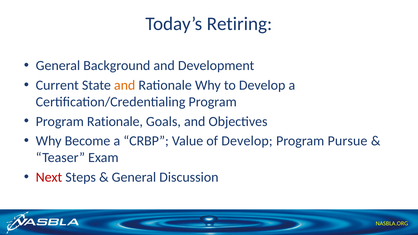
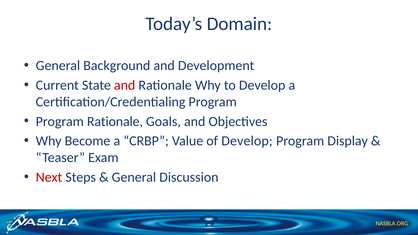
Retiring: Retiring -> Domain
and at (125, 85) colour: orange -> red
Pursue: Pursue -> Display
